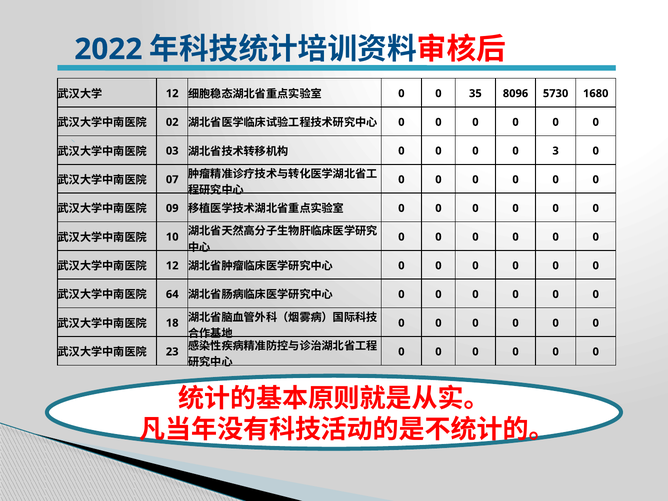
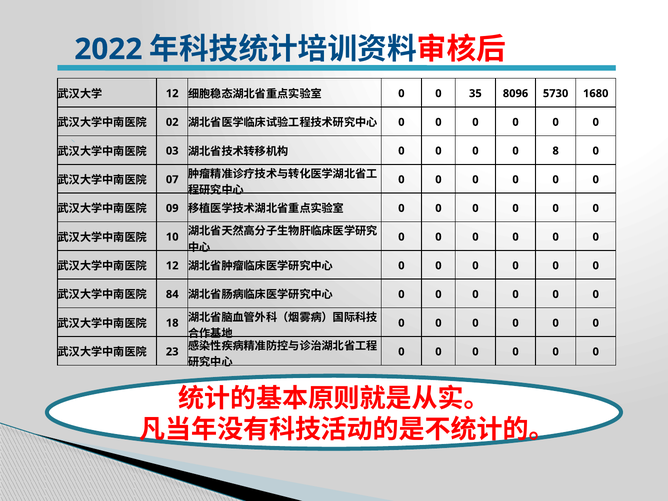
3: 3 -> 8
64: 64 -> 84
